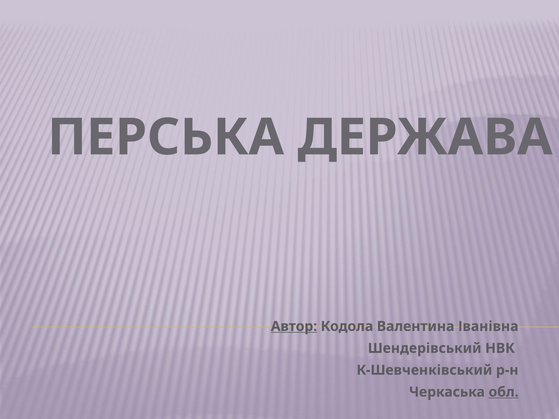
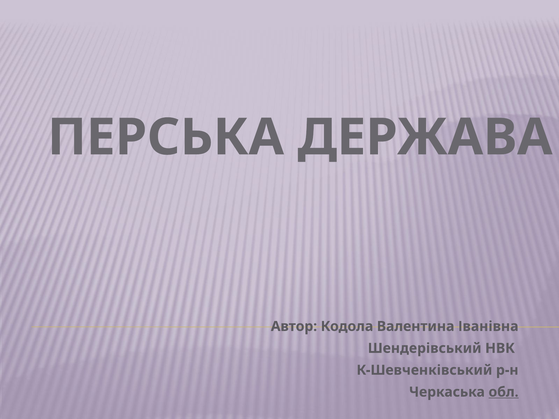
Автор underline: present -> none
